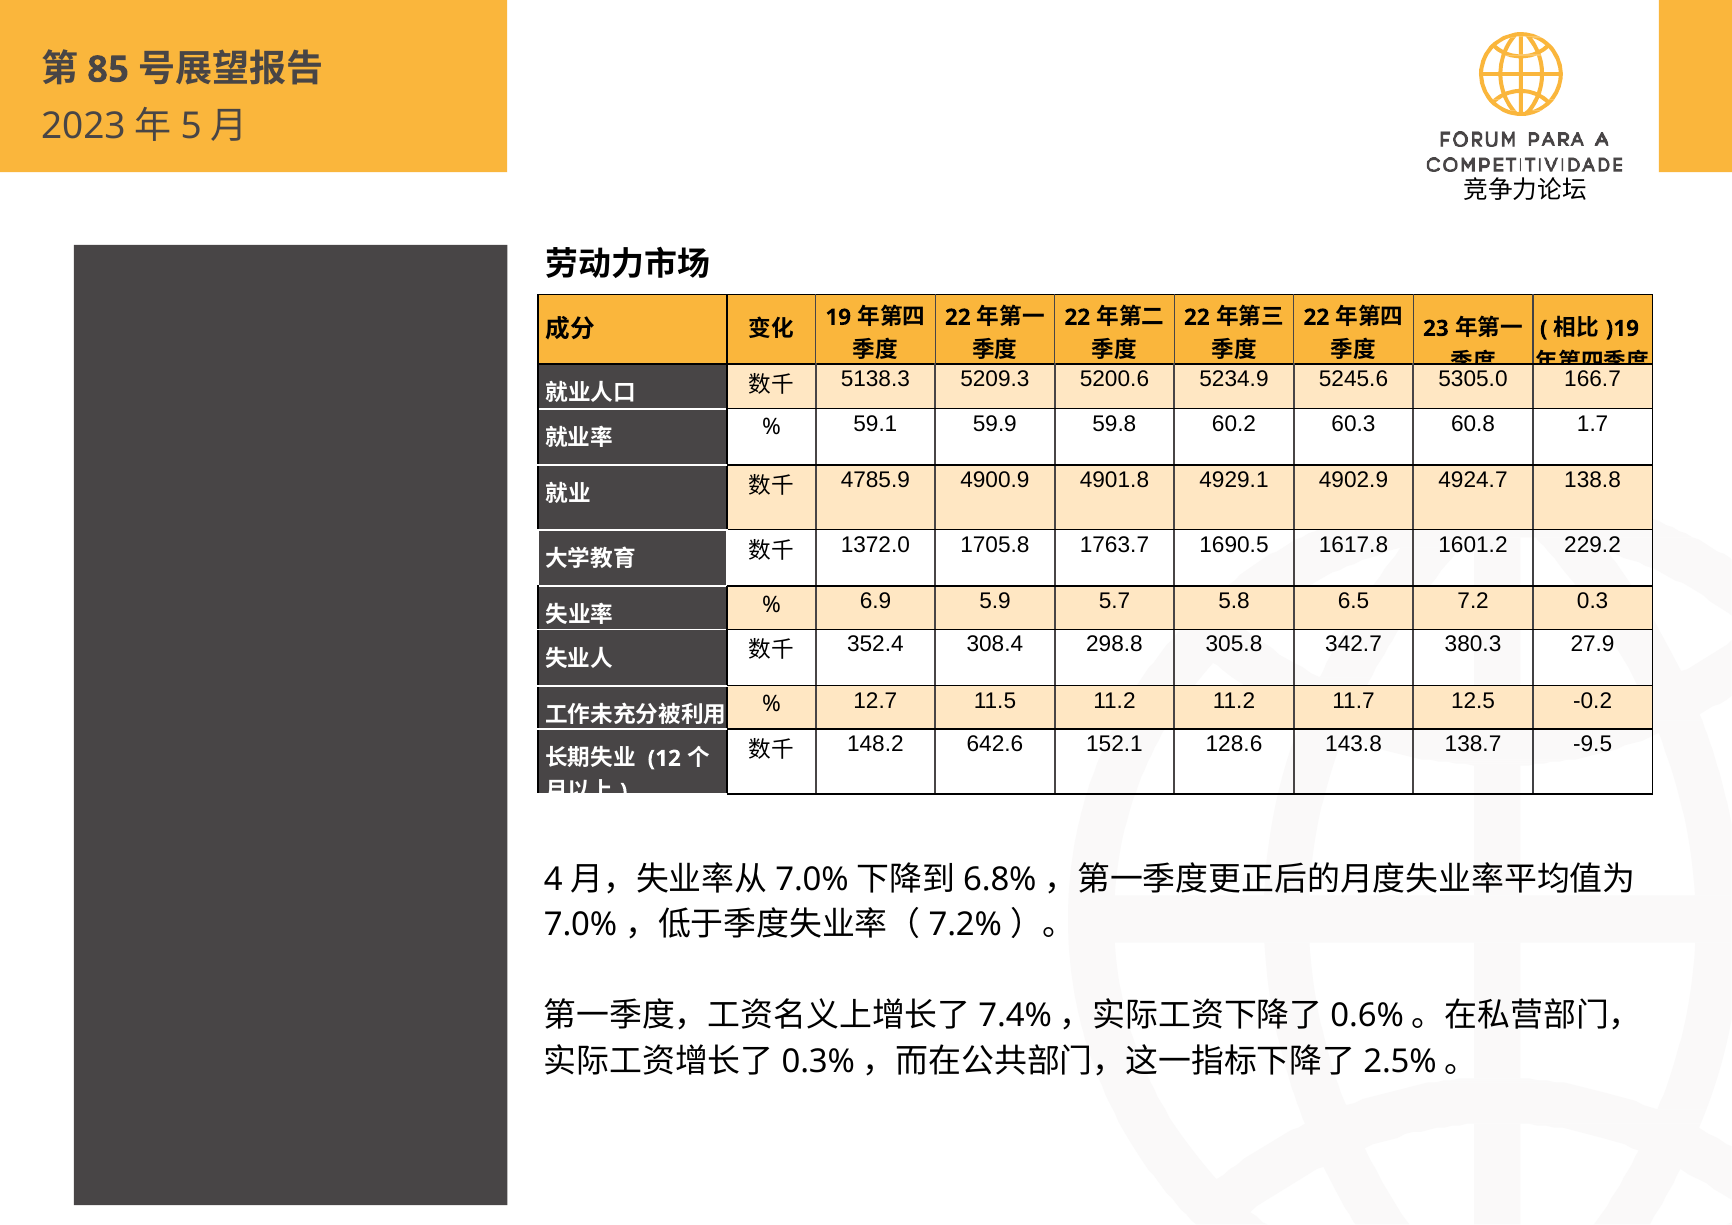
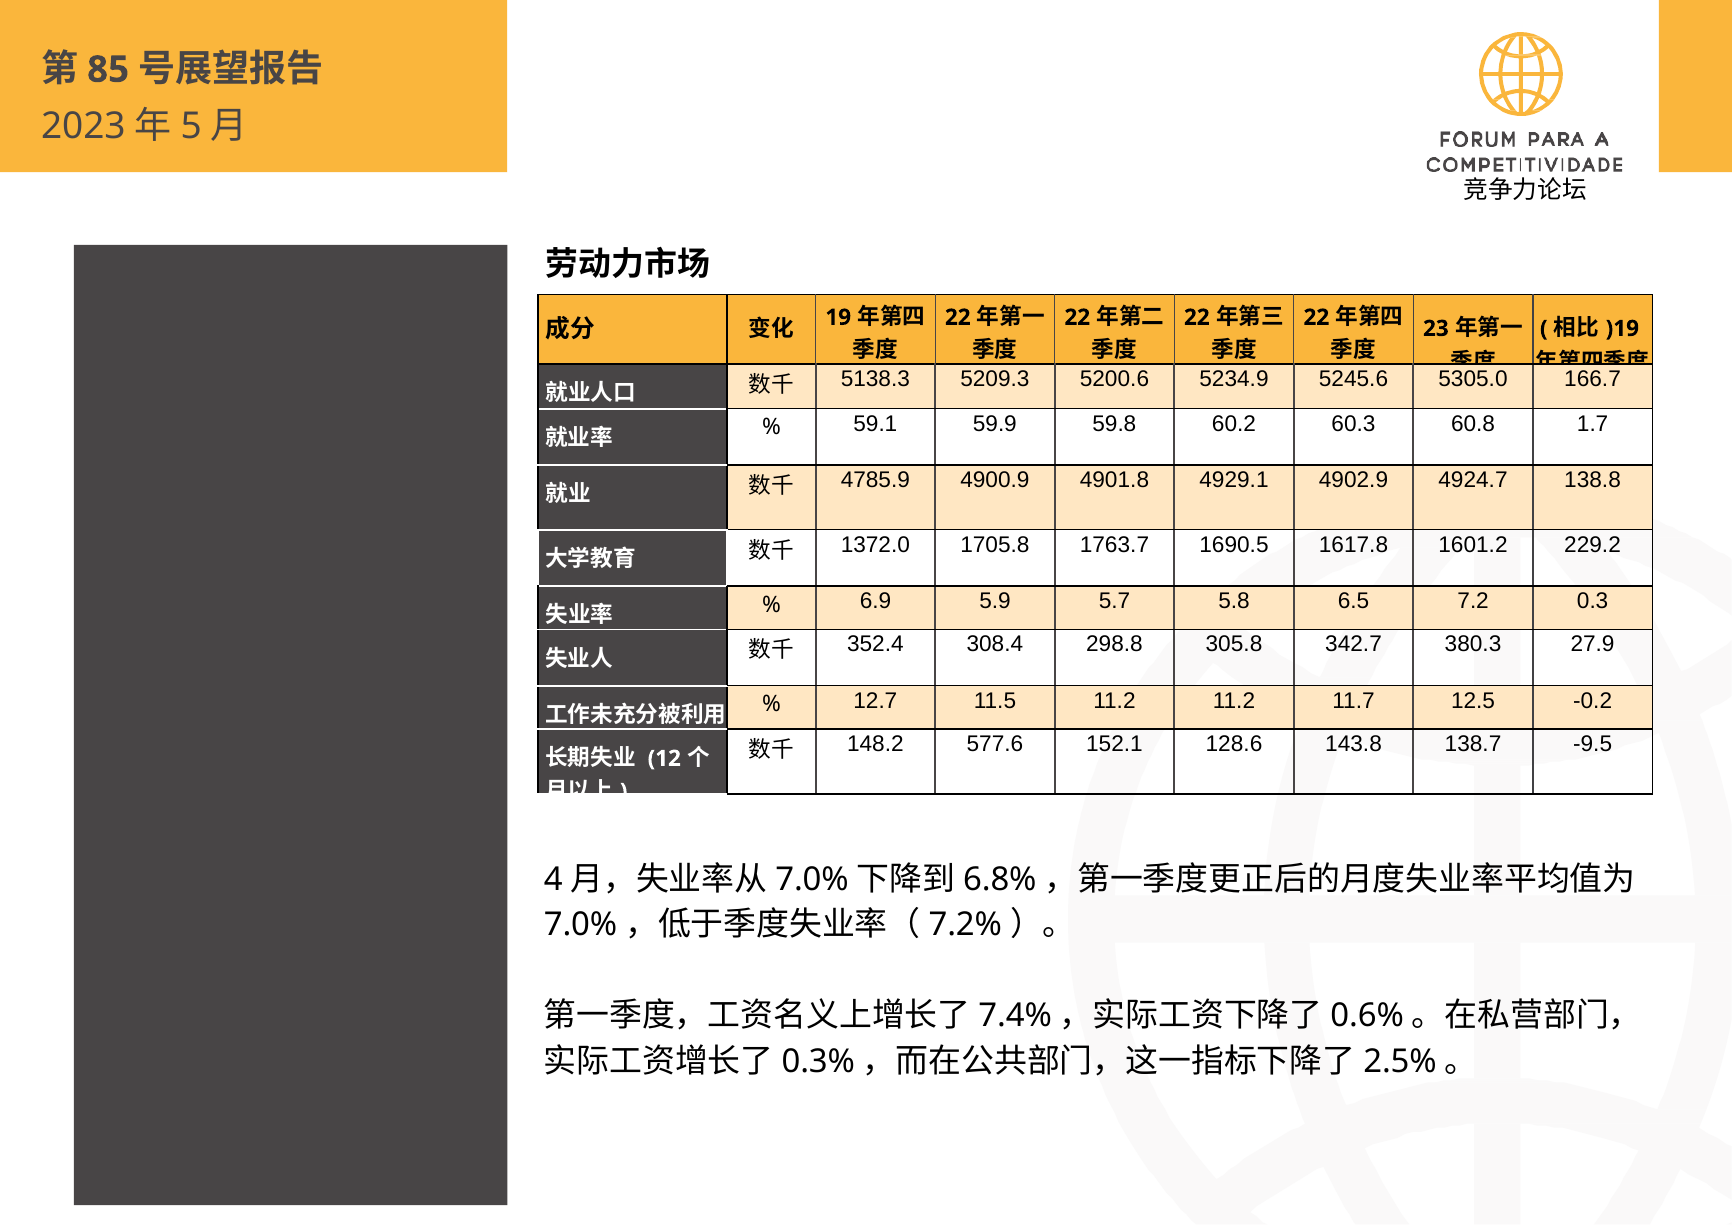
642.6: 642.6 -> 577.6
